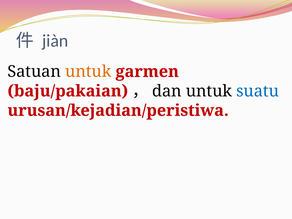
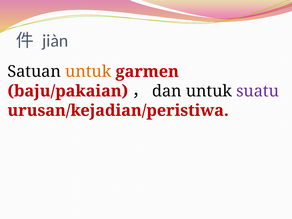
suatu colour: blue -> purple
